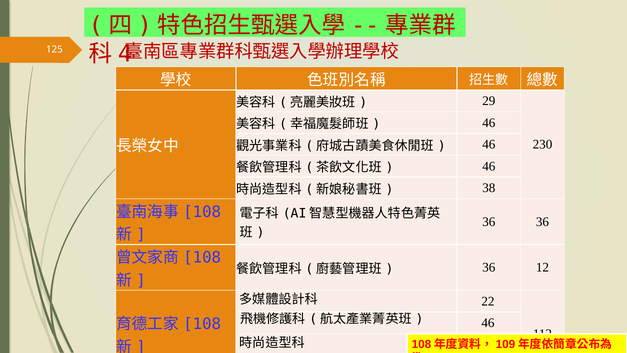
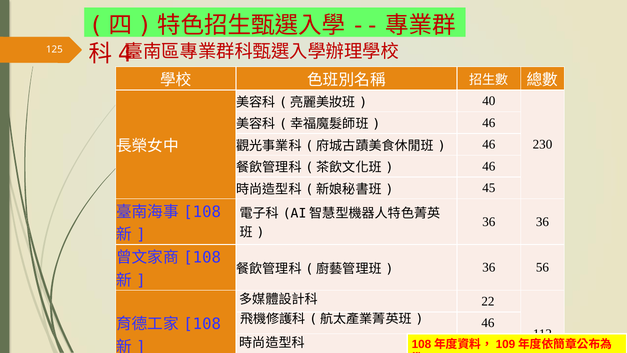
29: 29 -> 40
38: 38 -> 45
12: 12 -> 56
